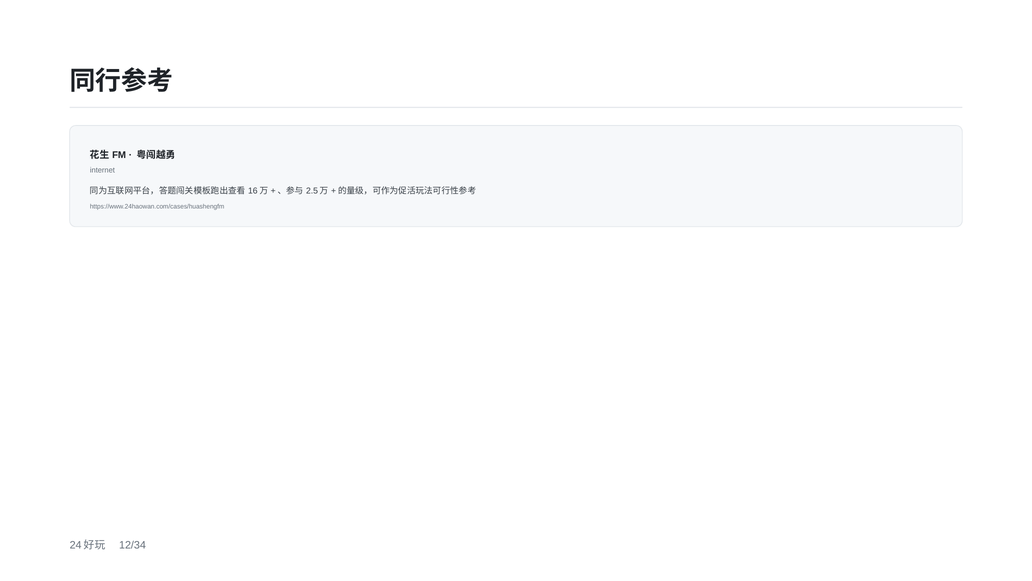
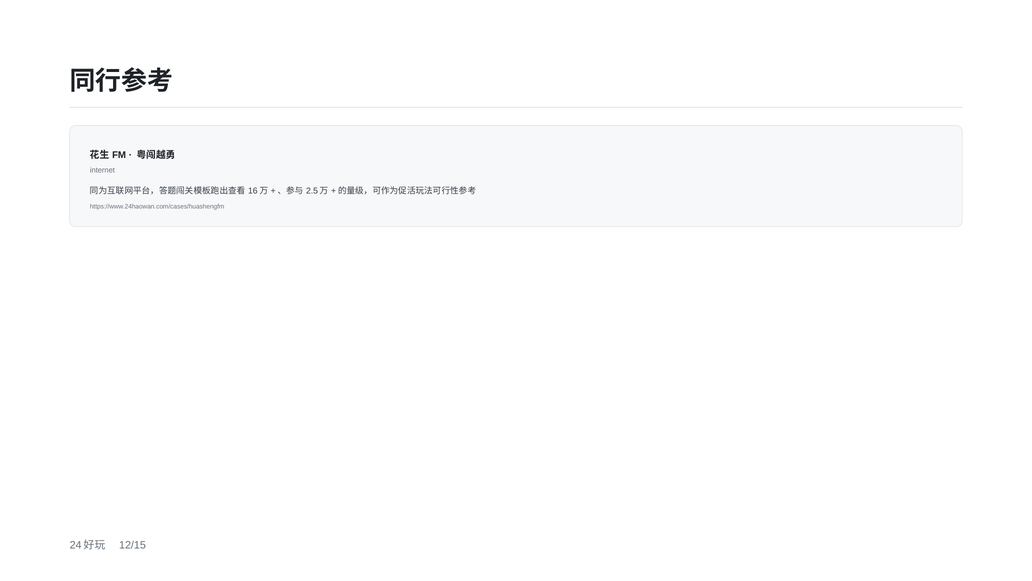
12/34: 12/34 -> 12/15
